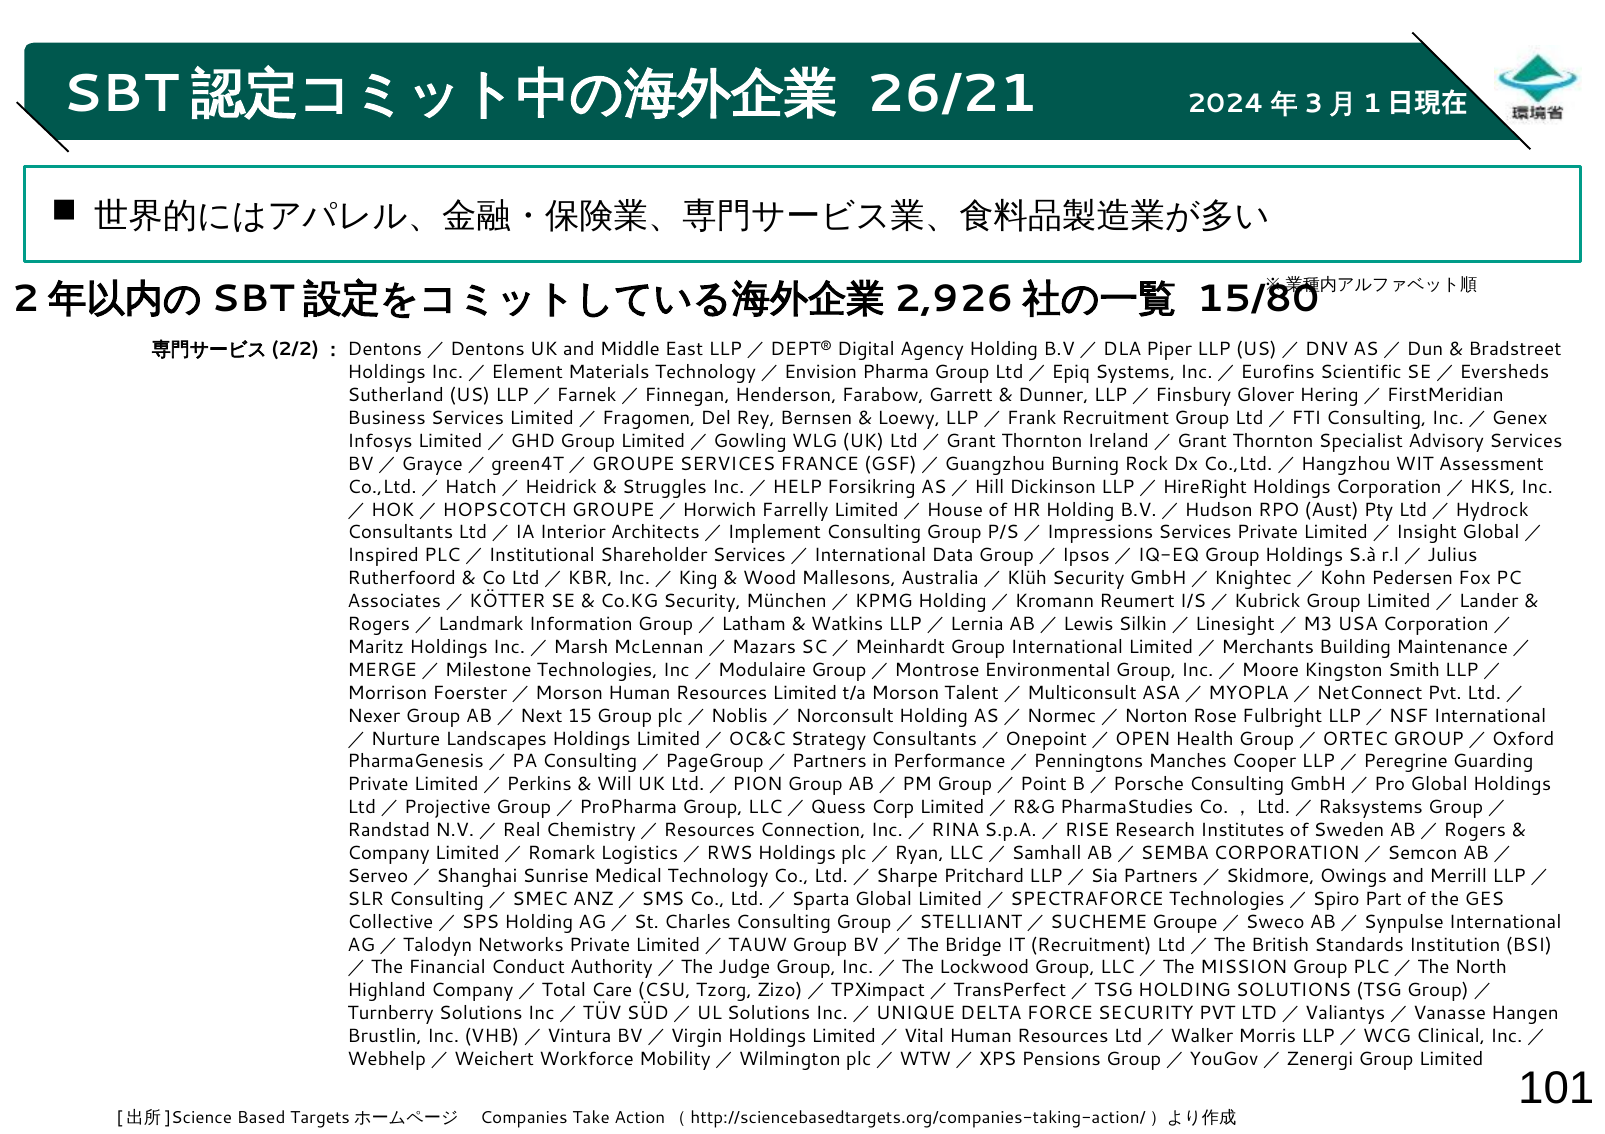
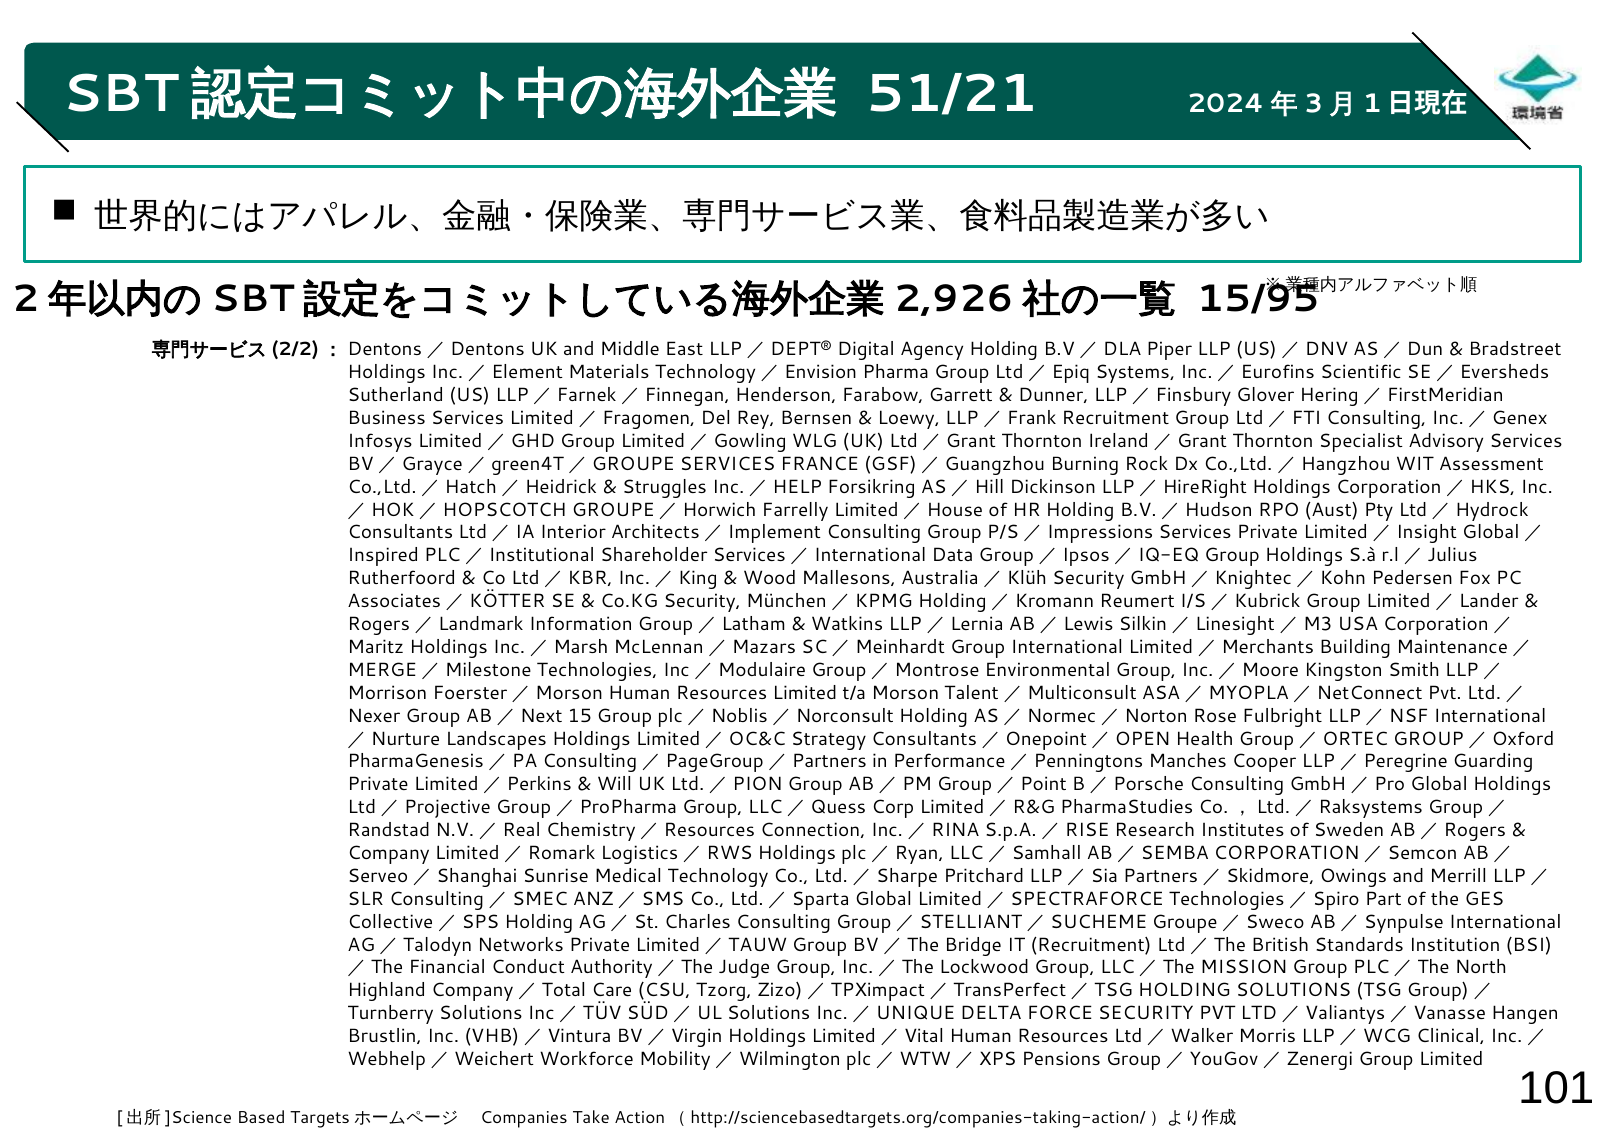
26/21: 26/21 -> 51/21
15/80: 15/80 -> 15/95
